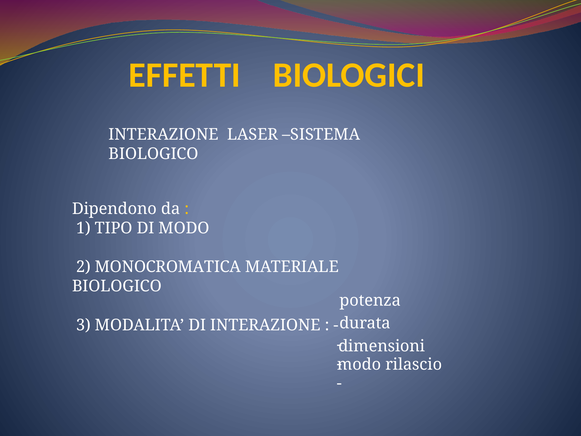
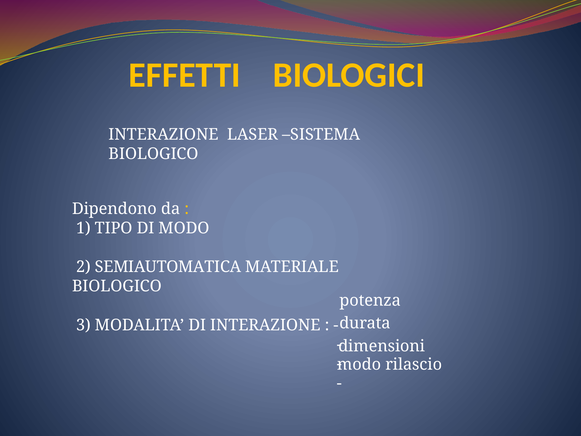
MONOCROMATICA: MONOCROMATICA -> SEMIAUTOMATICA
